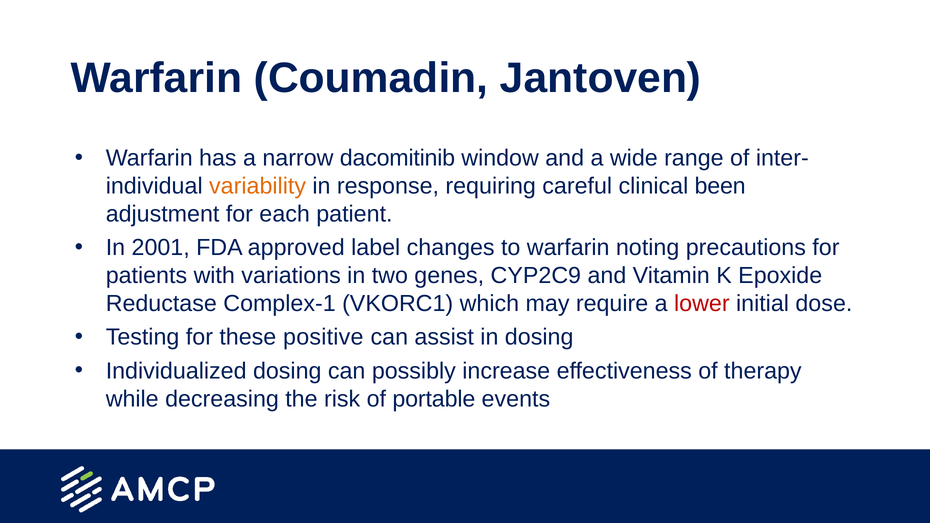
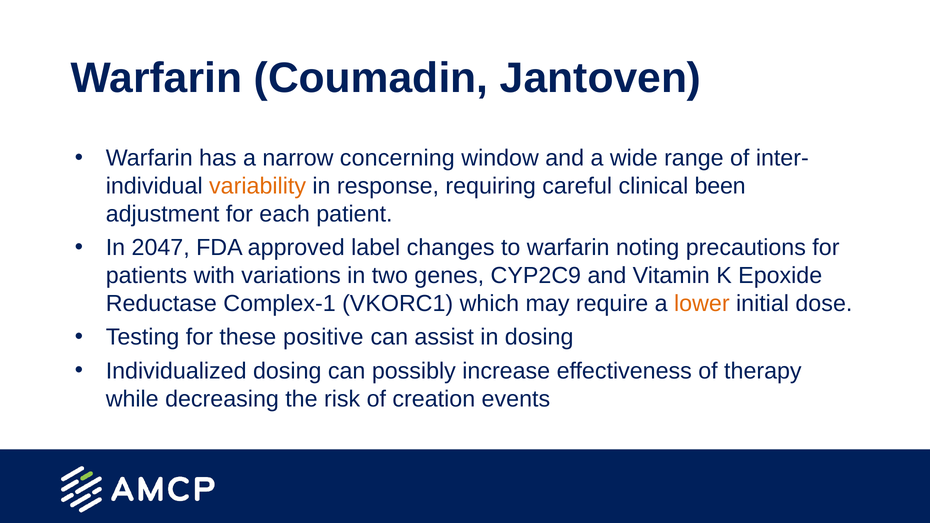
dacomitinib: dacomitinib -> concerning
2001: 2001 -> 2047
lower colour: red -> orange
portable: portable -> creation
